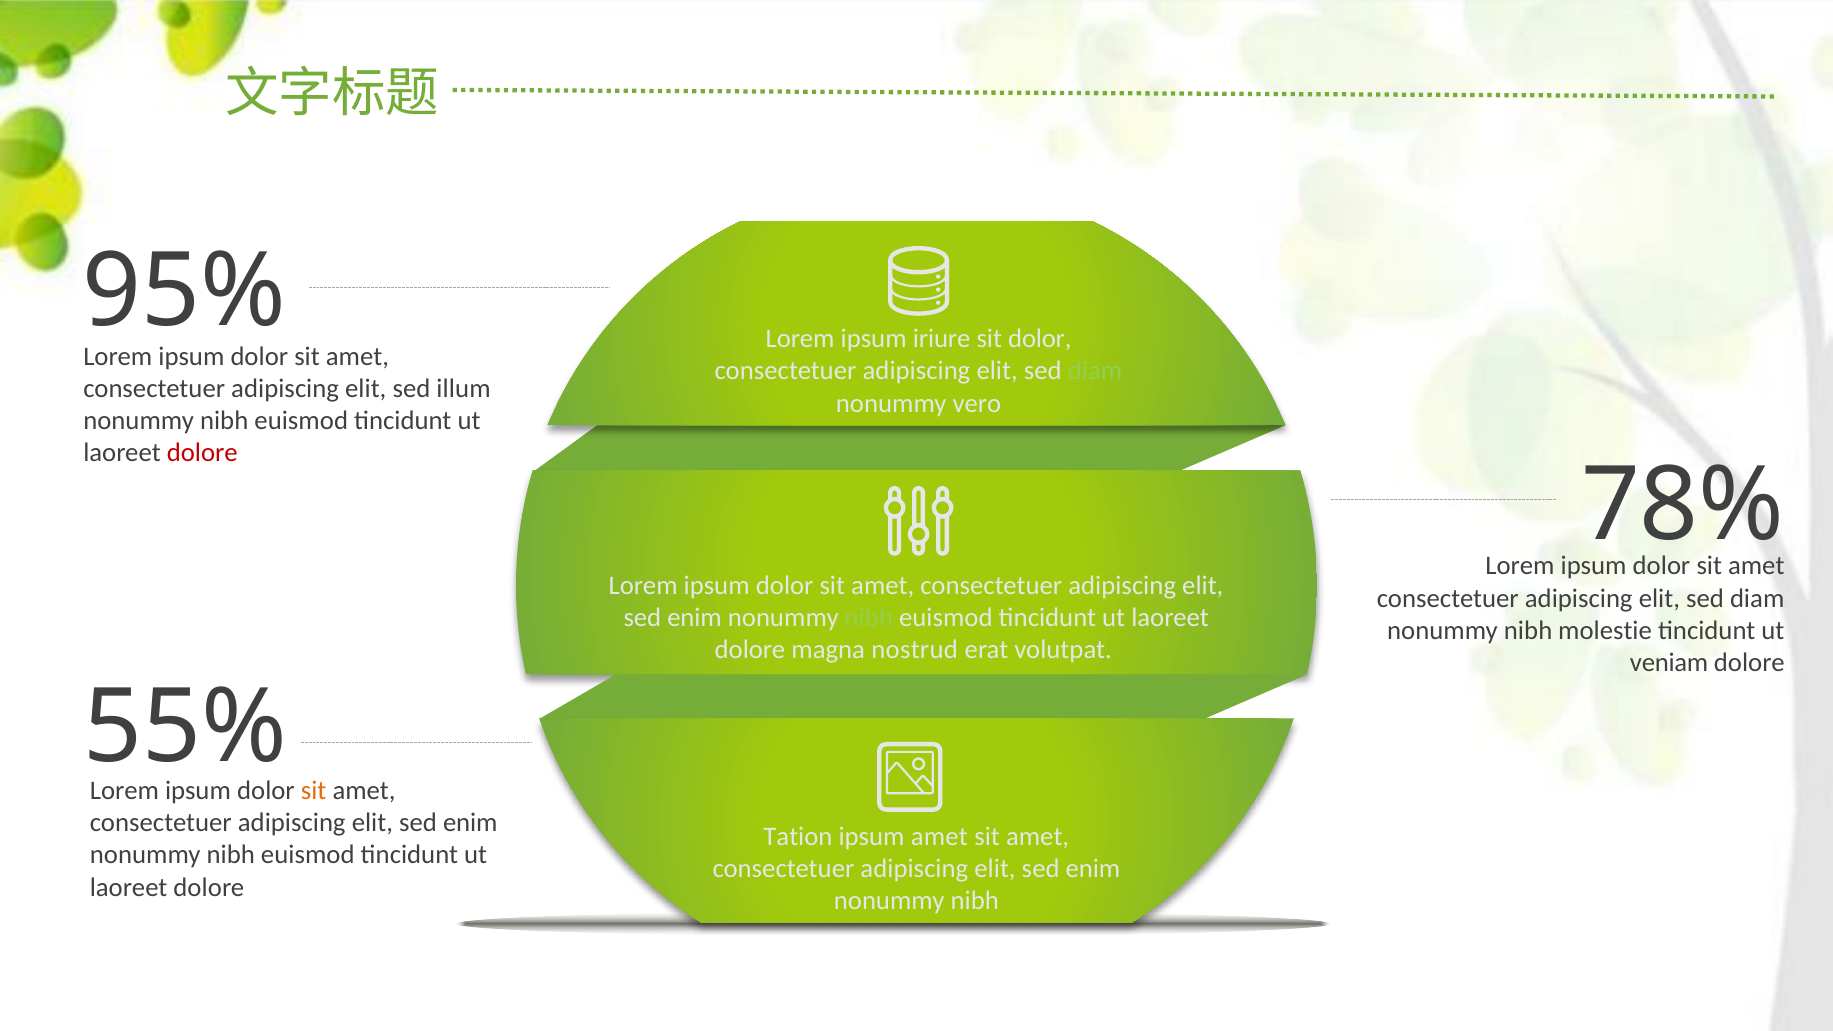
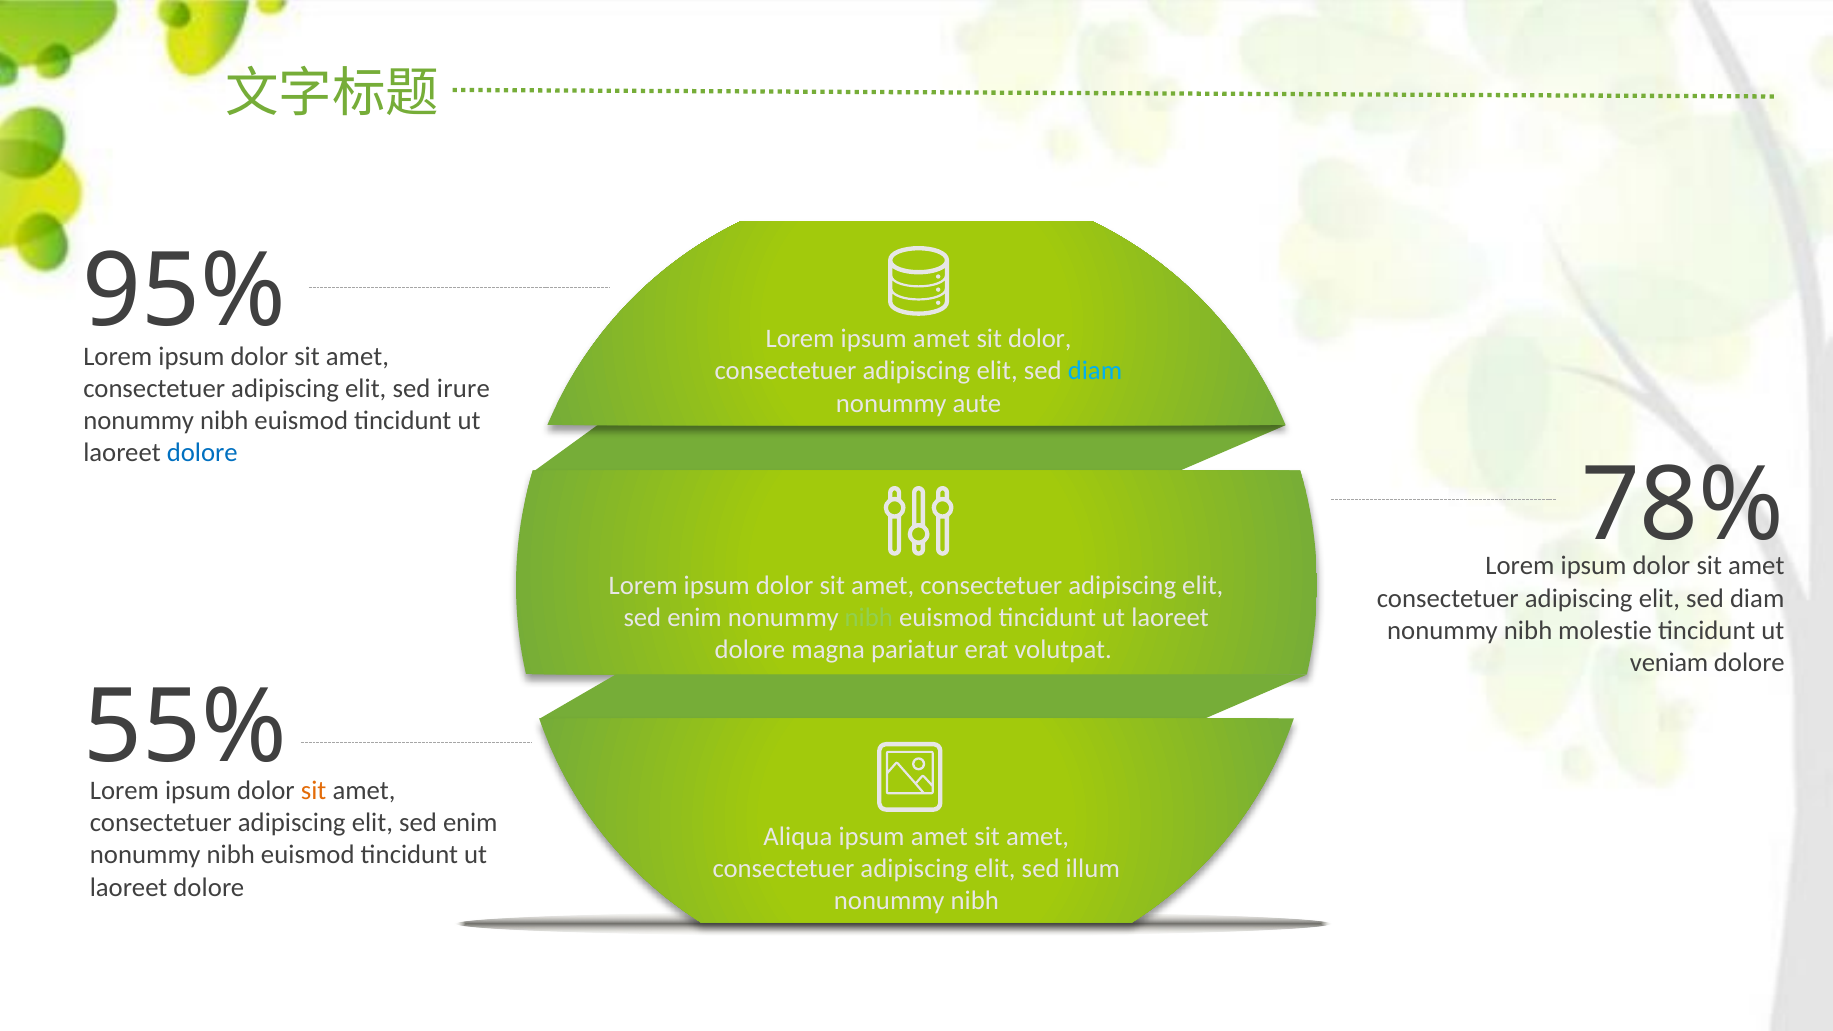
Lorem ipsum iriure: iriure -> amet
diam at (1095, 371) colour: light green -> light blue
illum: illum -> irure
vero: vero -> aute
dolore at (202, 453) colour: red -> blue
nostrud: nostrud -> pariatur
Tation: Tation -> Aliqua
enim at (1093, 869): enim -> illum
